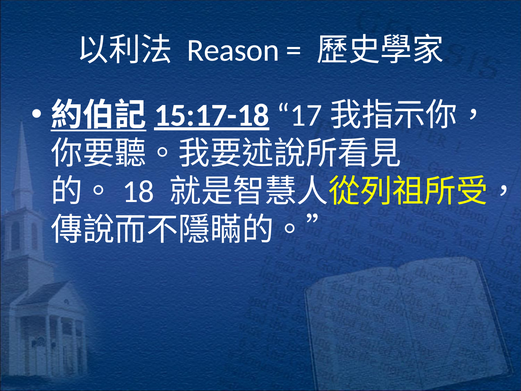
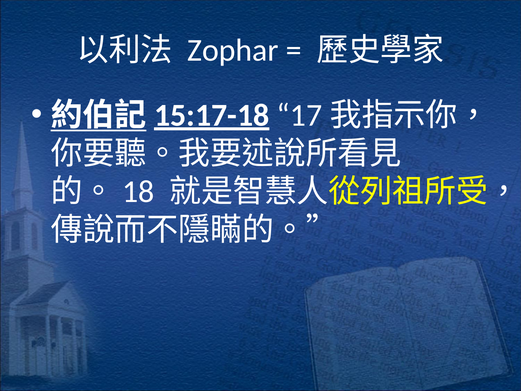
Reason: Reason -> Zophar
